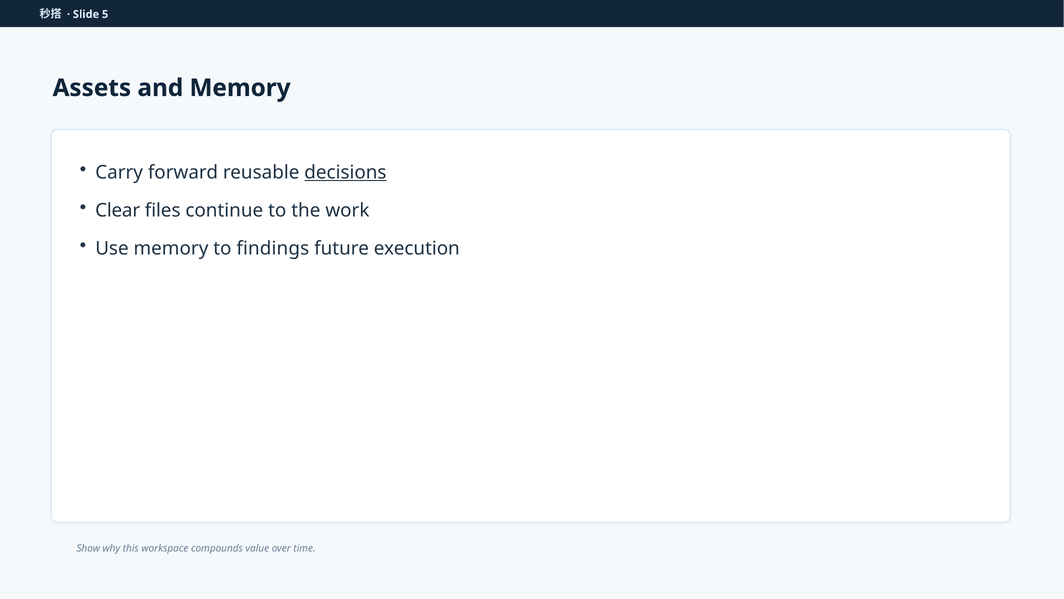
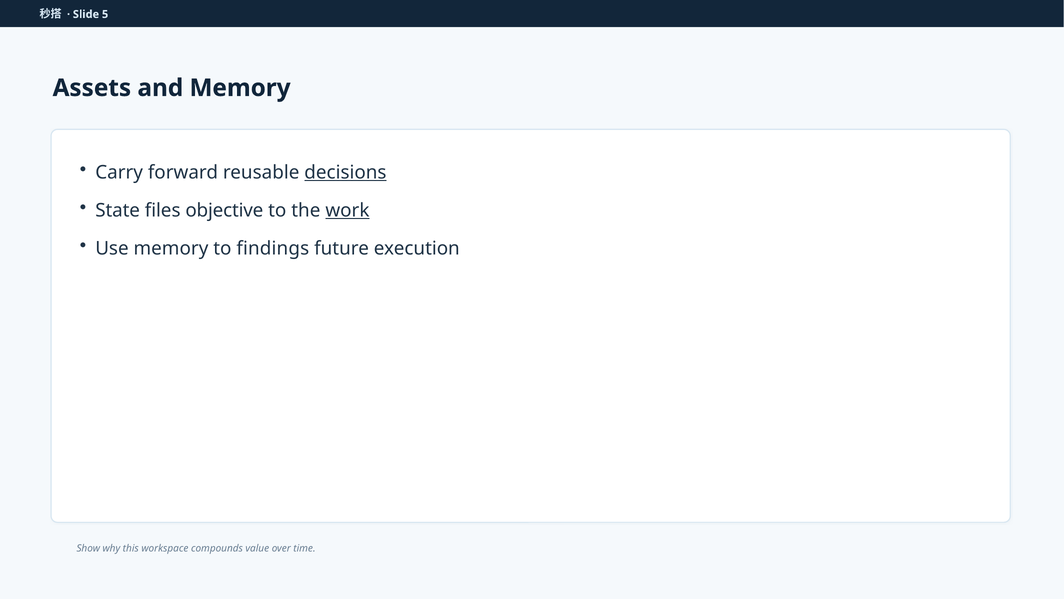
Clear: Clear -> State
continue: continue -> objective
work underline: none -> present
